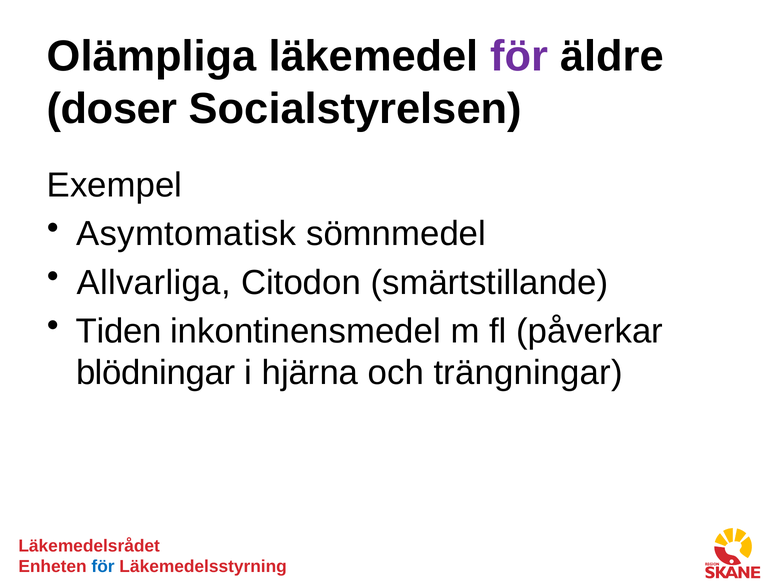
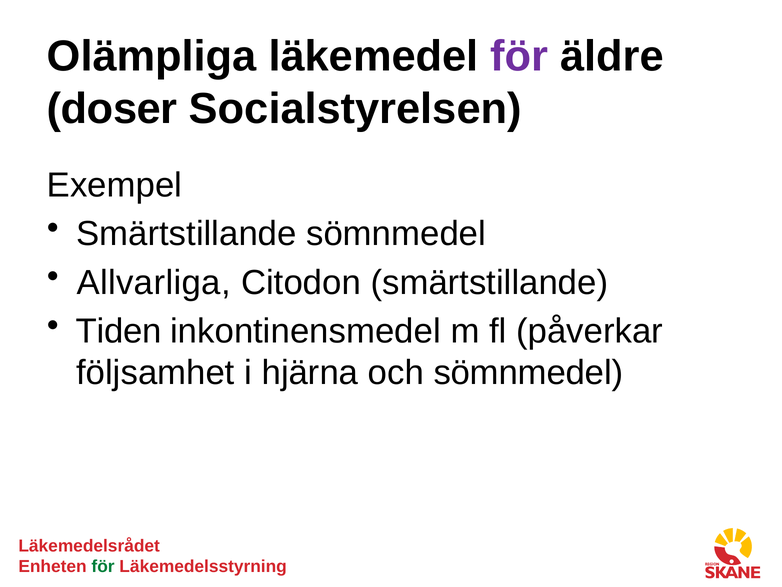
Asymtomatisk at (186, 234): Asymtomatisk -> Smärtstillande
blödningar: blödningar -> följsamhet
och trängningar: trängningar -> sömnmedel
för at (103, 566) colour: blue -> green
